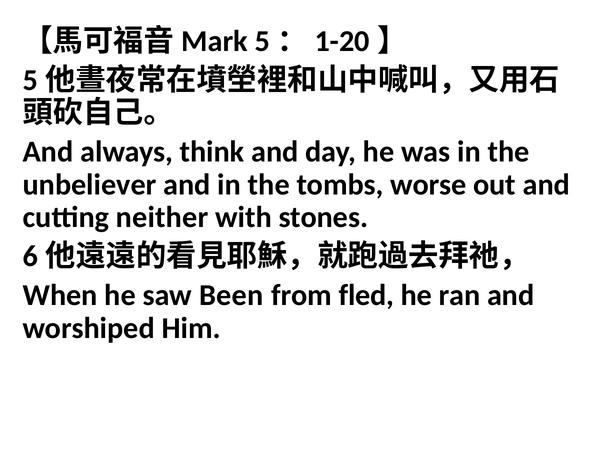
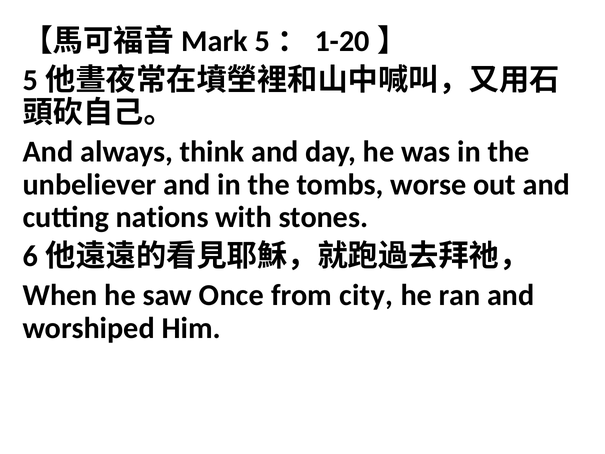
neither: neither -> nations
Been: Been -> Once
fled: fled -> city
